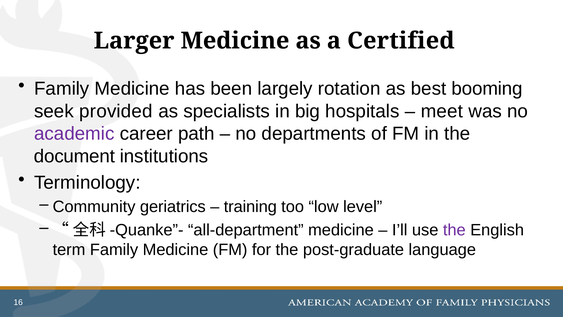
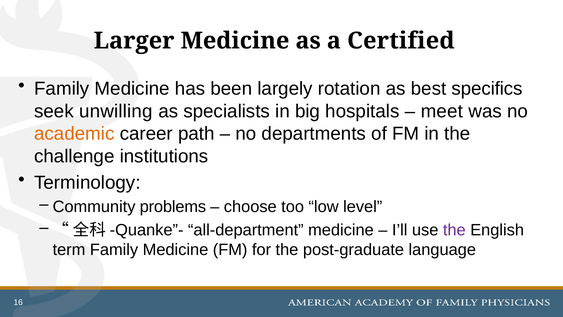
booming: booming -> specifics
provided: provided -> unwilling
academic colour: purple -> orange
document: document -> challenge
geriatrics: geriatrics -> problems
training: training -> choose
